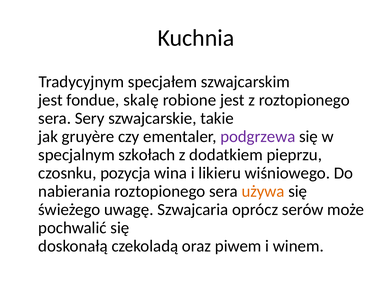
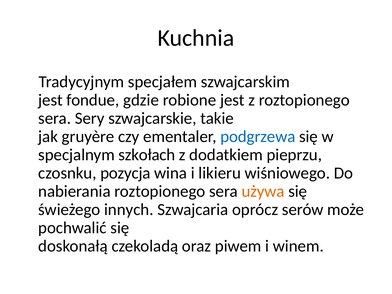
skalę: skalę -> gdzie
podgrzewa colour: purple -> blue
uwagę: uwagę -> innych
